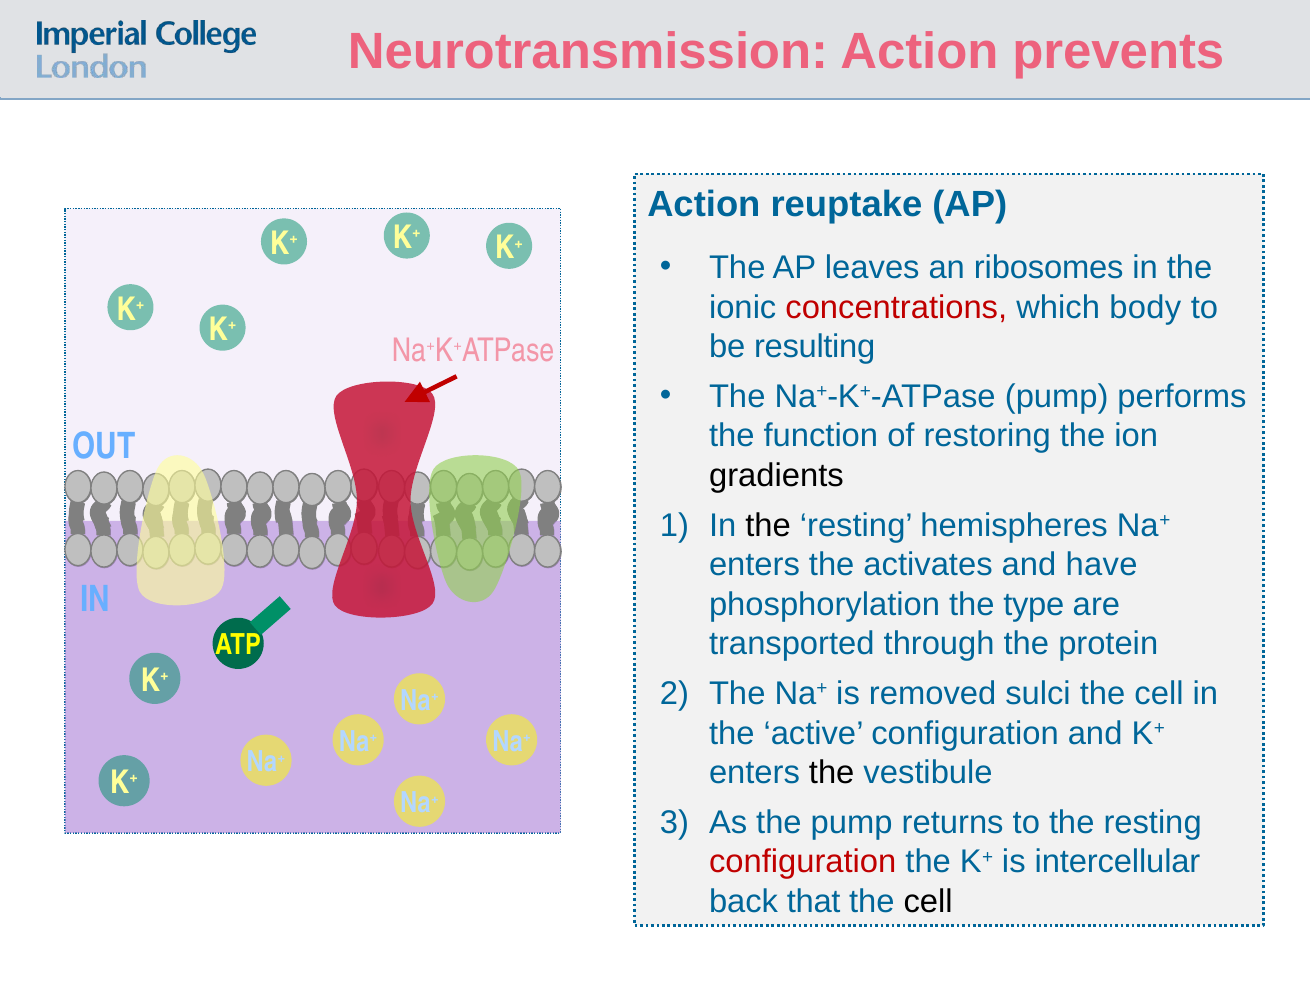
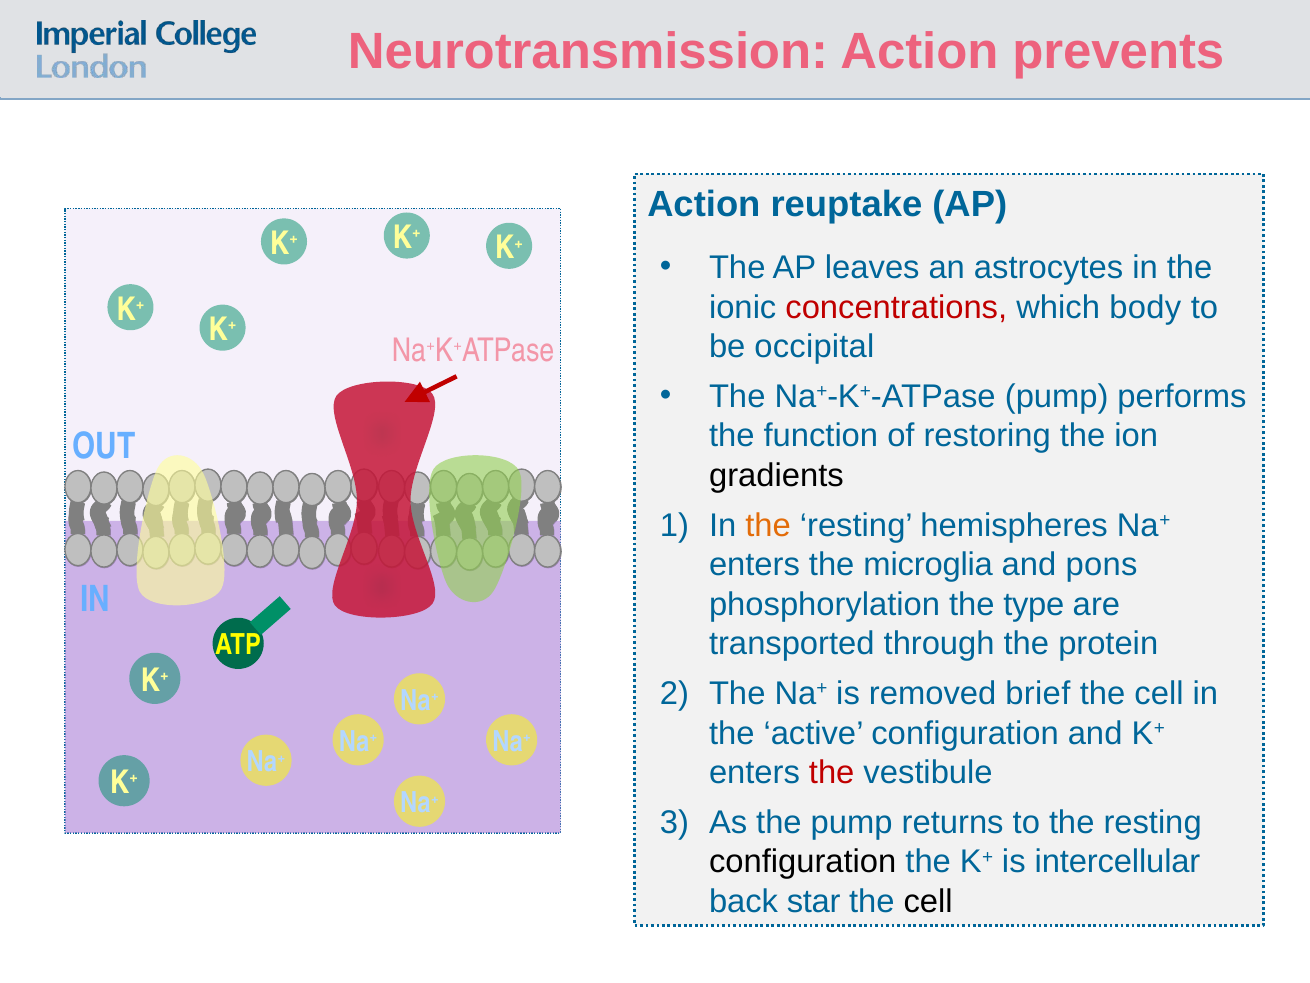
ribosomes: ribosomes -> astrocytes
resulting: resulting -> occipital
the at (768, 525) colour: black -> orange
activates: activates -> microglia
have: have -> pons
sulci: sulci -> brief
the at (832, 772) colour: black -> red
configuration at (803, 862) colour: red -> black
that: that -> star
